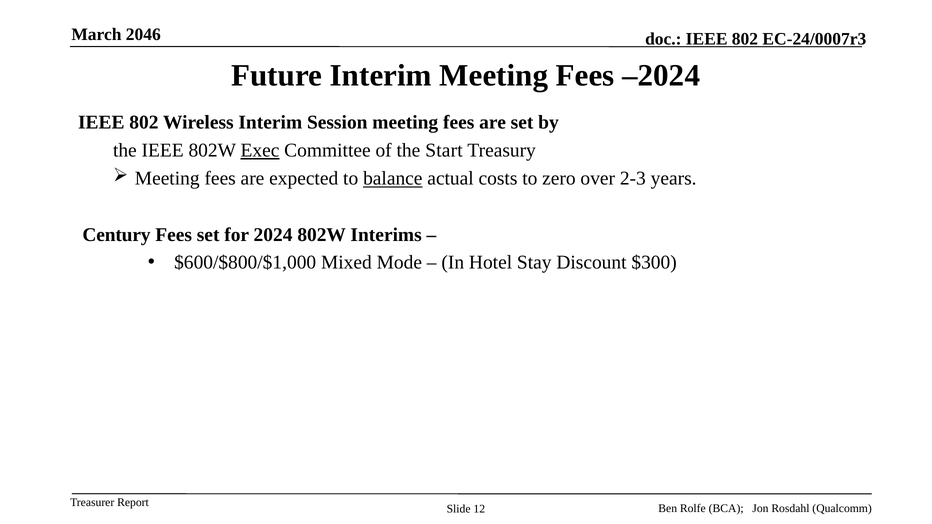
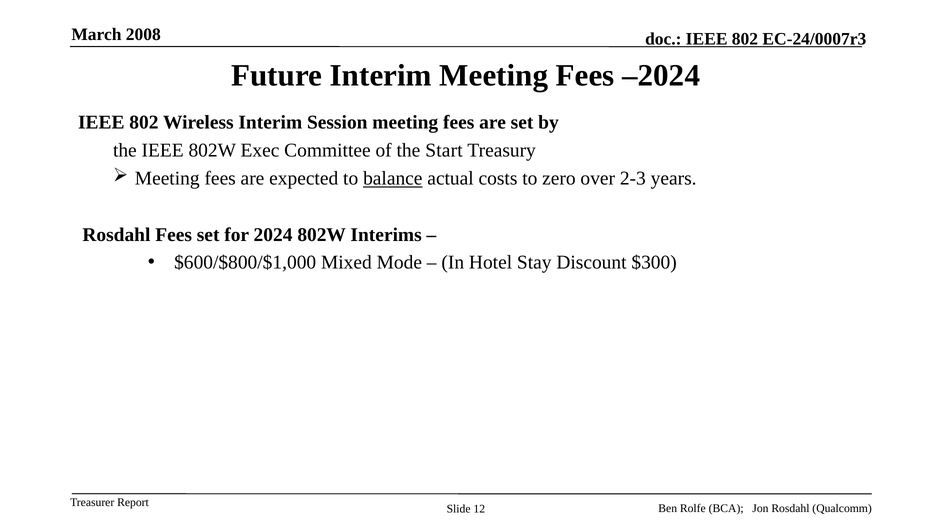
2046: 2046 -> 2008
Exec underline: present -> none
Century at (116, 235): Century -> Rosdahl
